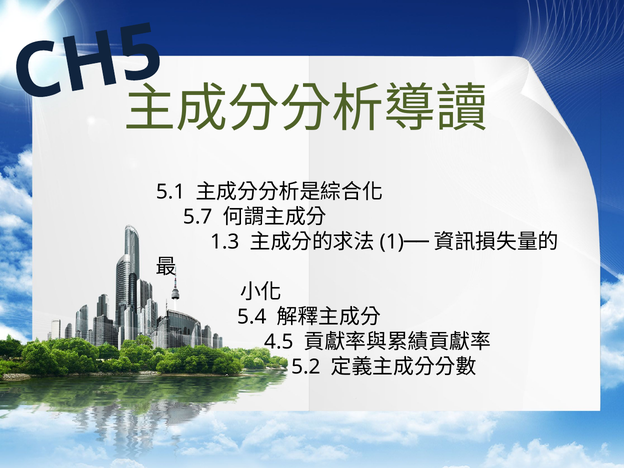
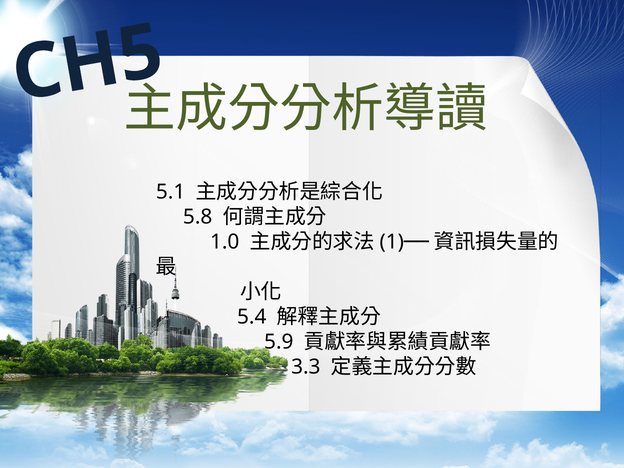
5.7: 5.7 -> 5.8
1.3: 1.3 -> 1.0
4.5: 4.5 -> 5.9
5.2: 5.2 -> 3.3
